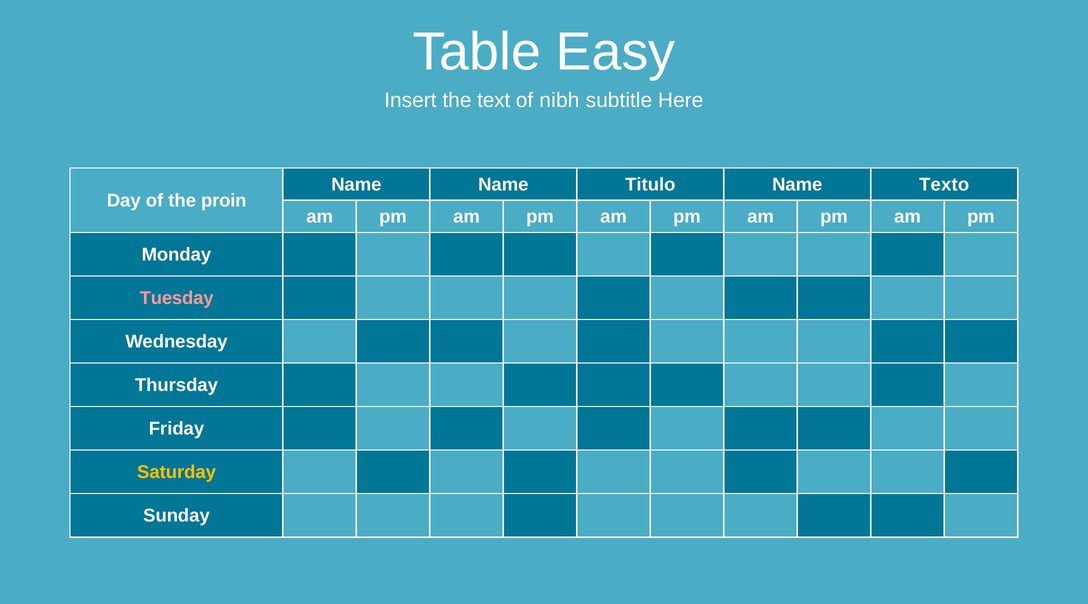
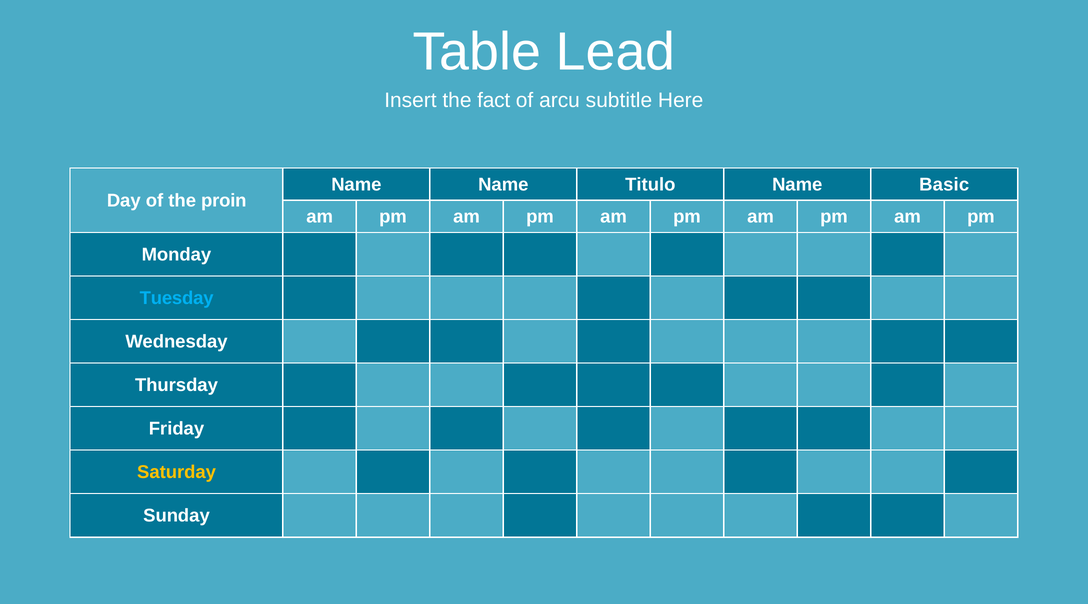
Easy: Easy -> Lead
text: text -> fact
nibh: nibh -> arcu
Texto: Texto -> Basic
Tuesday colour: pink -> light blue
